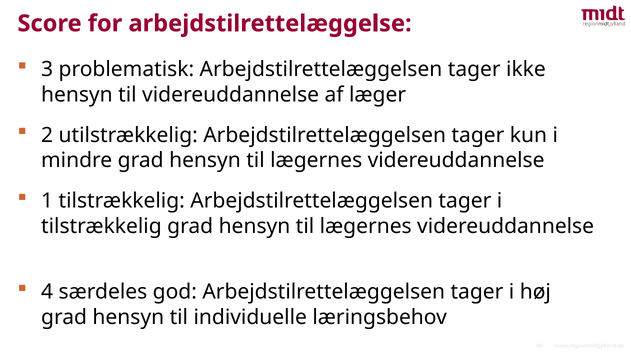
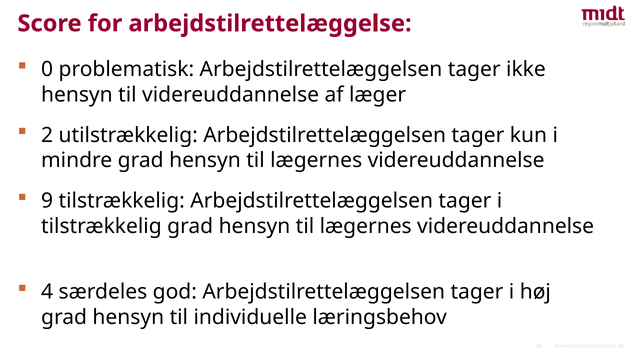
3: 3 -> 0
1: 1 -> 9
